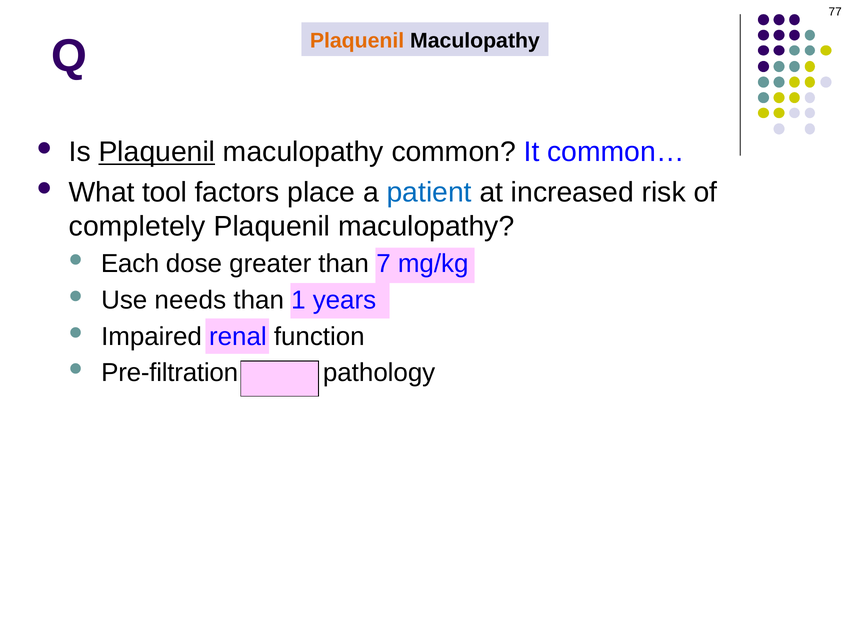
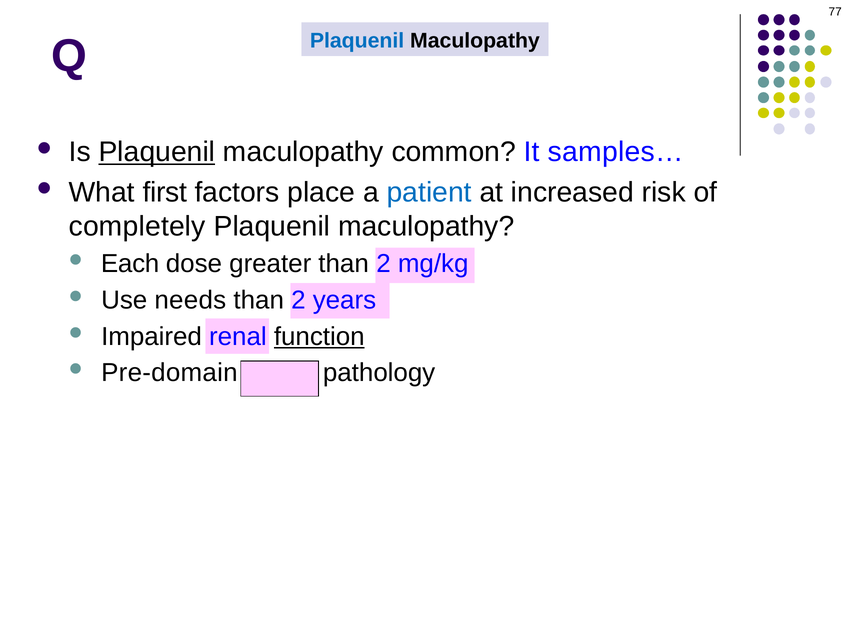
Plaquenil at (357, 41) colour: orange -> blue
common…: common… -> samples…
tool: tool -> first
greater than 7: 7 -> 2
1 at (298, 300): 1 -> 2
function underline: none -> present
Pre-filtration: Pre-filtration -> Pre-domain
